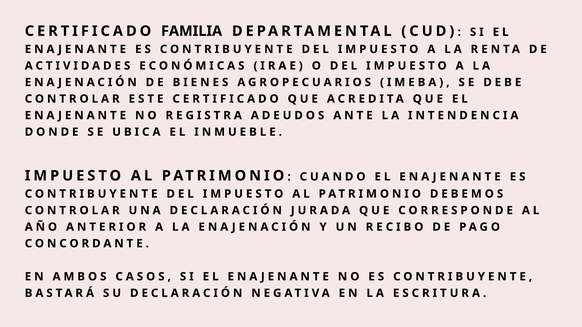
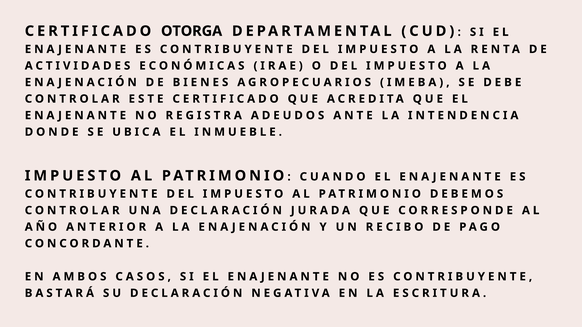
FAMILIA: FAMILIA -> OTORGA
